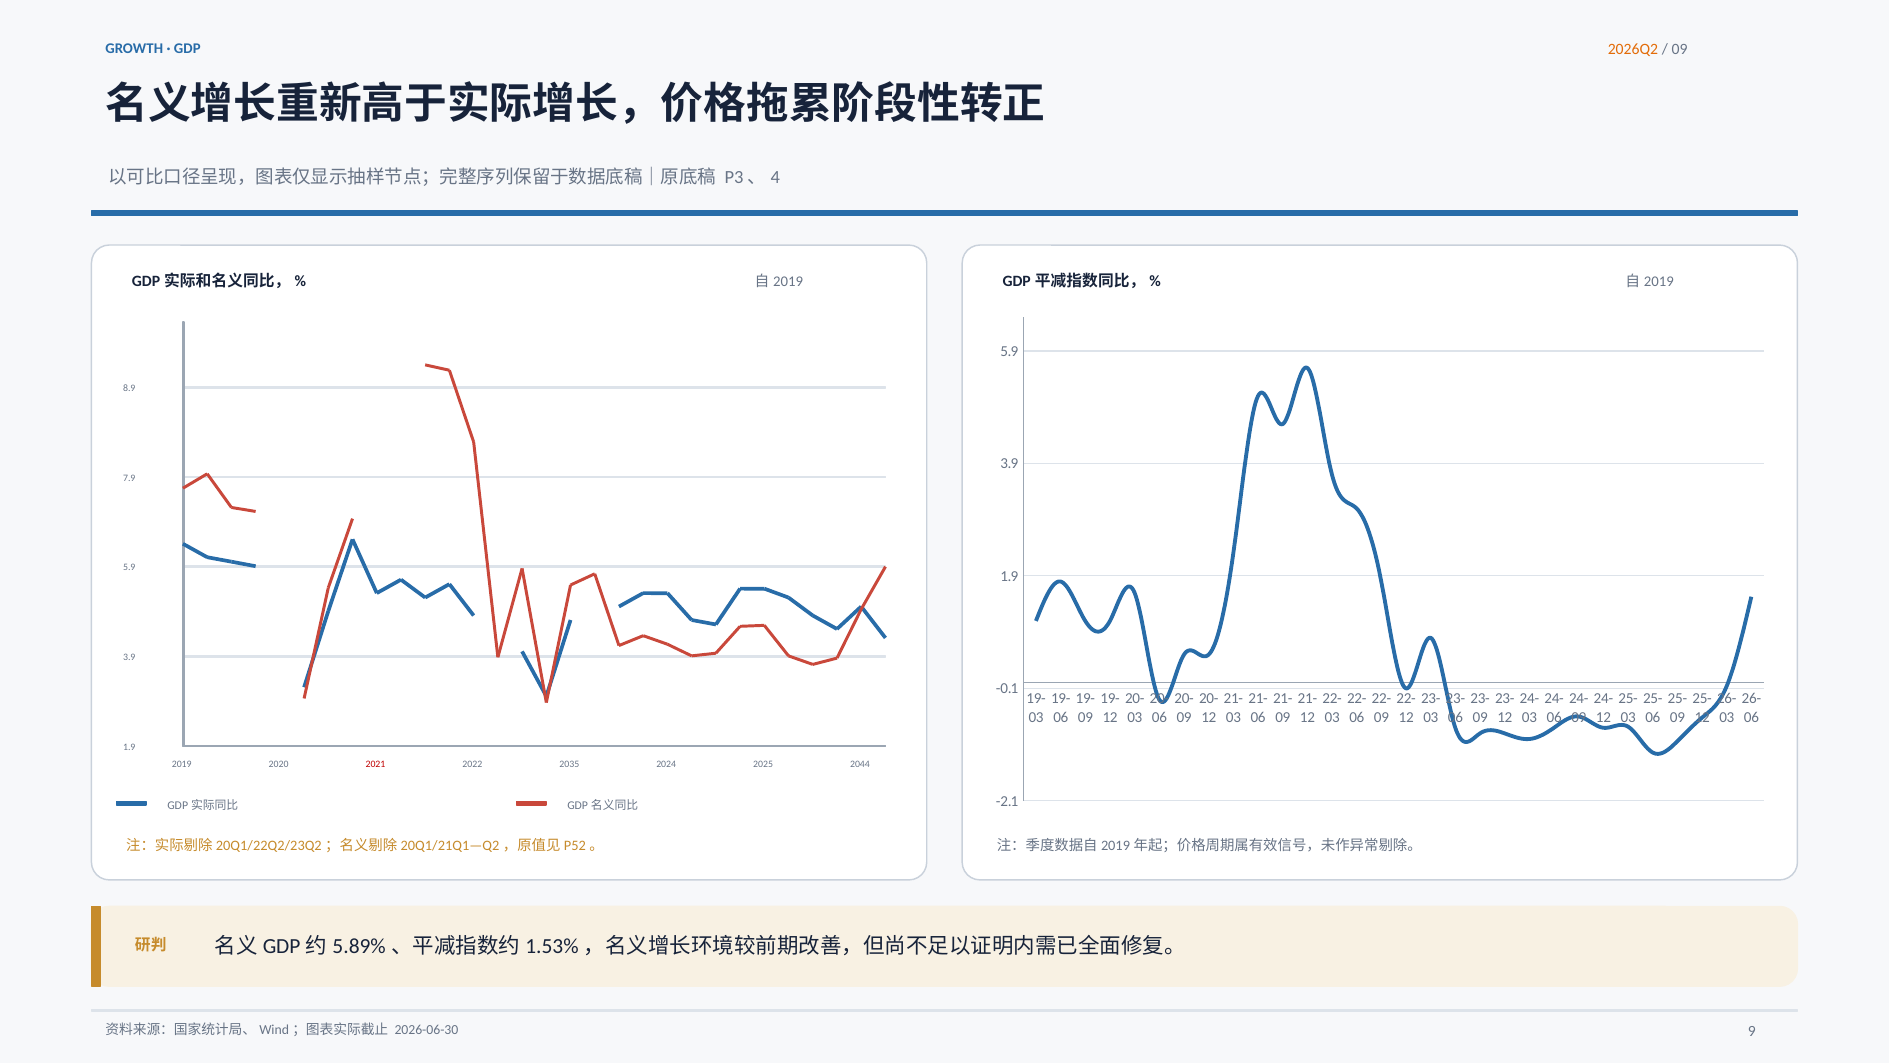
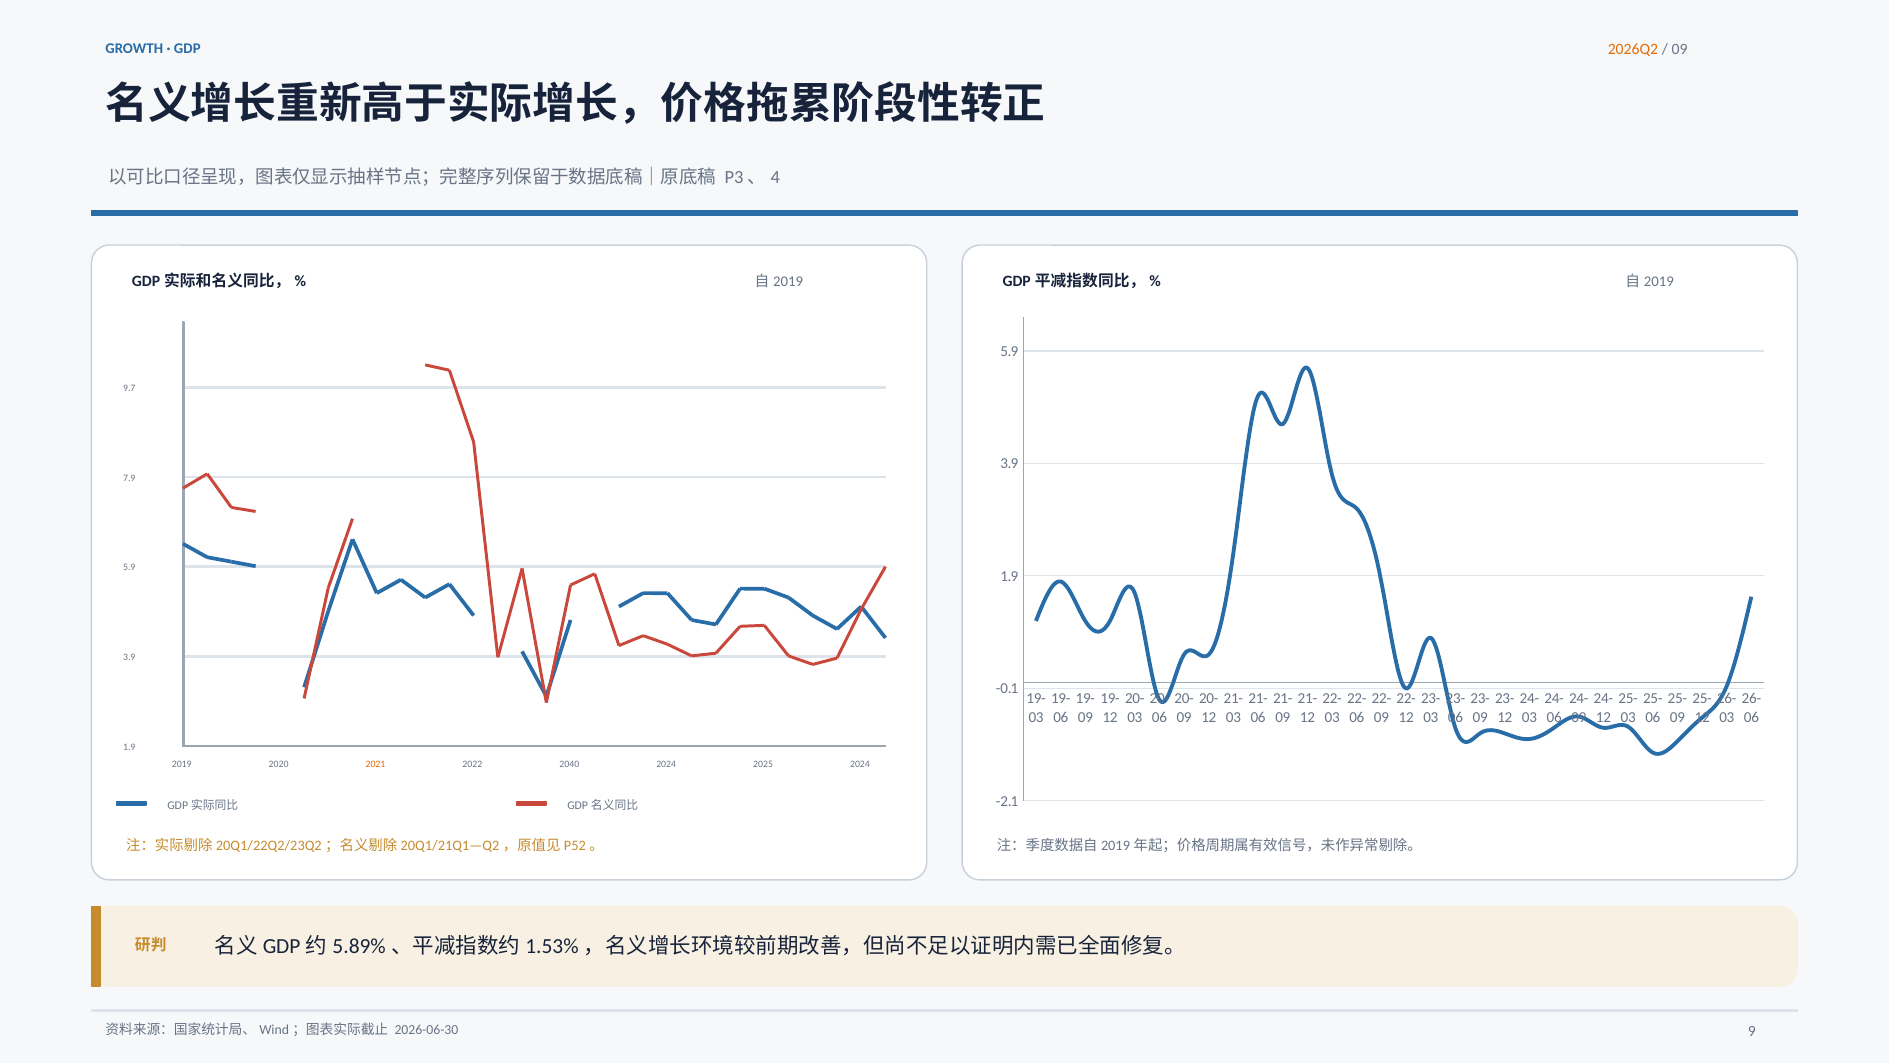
8.9: 8.9 -> 9.7
2021 colour: red -> orange
2035: 2035 -> 2040
2025 2044: 2044 -> 2024
